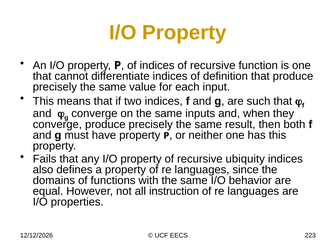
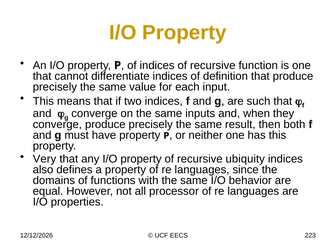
Fails: Fails -> Very
instruction: instruction -> processor
